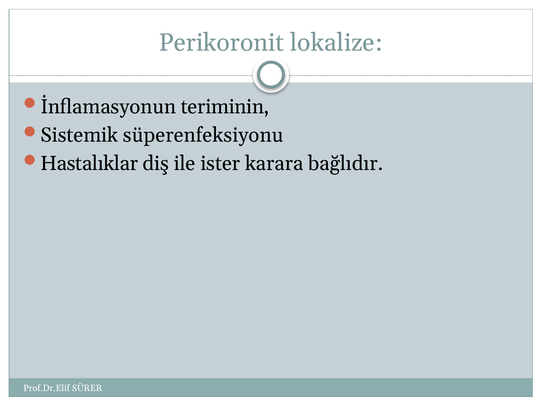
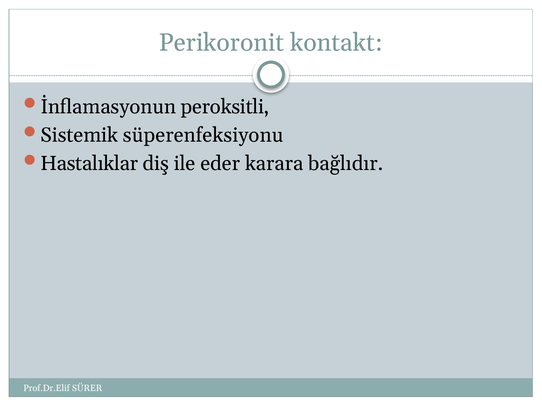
lokalize: lokalize -> kontakt
teriminin: teriminin -> peroksitli
ister: ister -> eder
